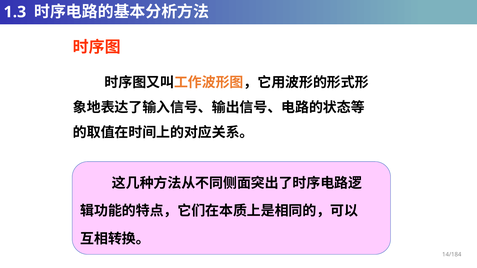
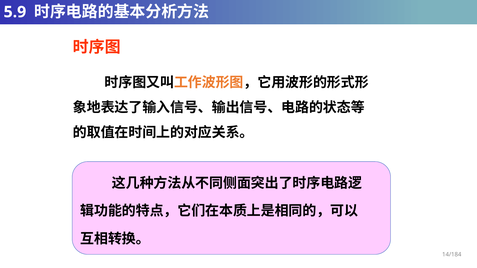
1.3: 1.3 -> 5.9
